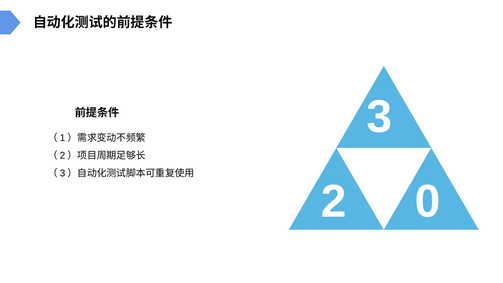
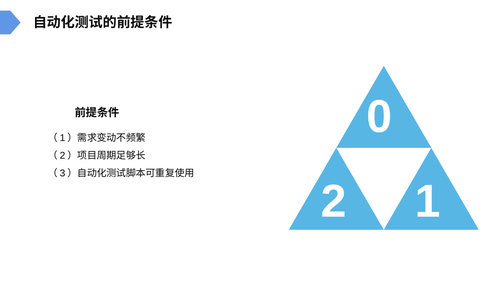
3: 3 -> 0
0: 0 -> 1
